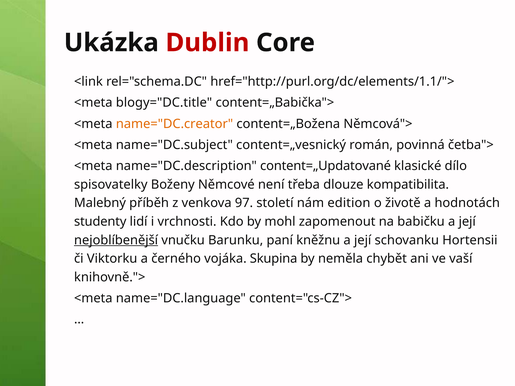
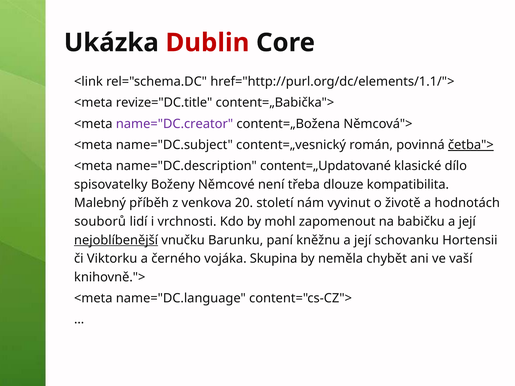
blogy="DC.title: blogy="DC.title -> revize="DC.title
name="DC.creator colour: orange -> purple
četba"> underline: none -> present
97: 97 -> 20
edition: edition -> vyvinut
studenty: studenty -> souborů
